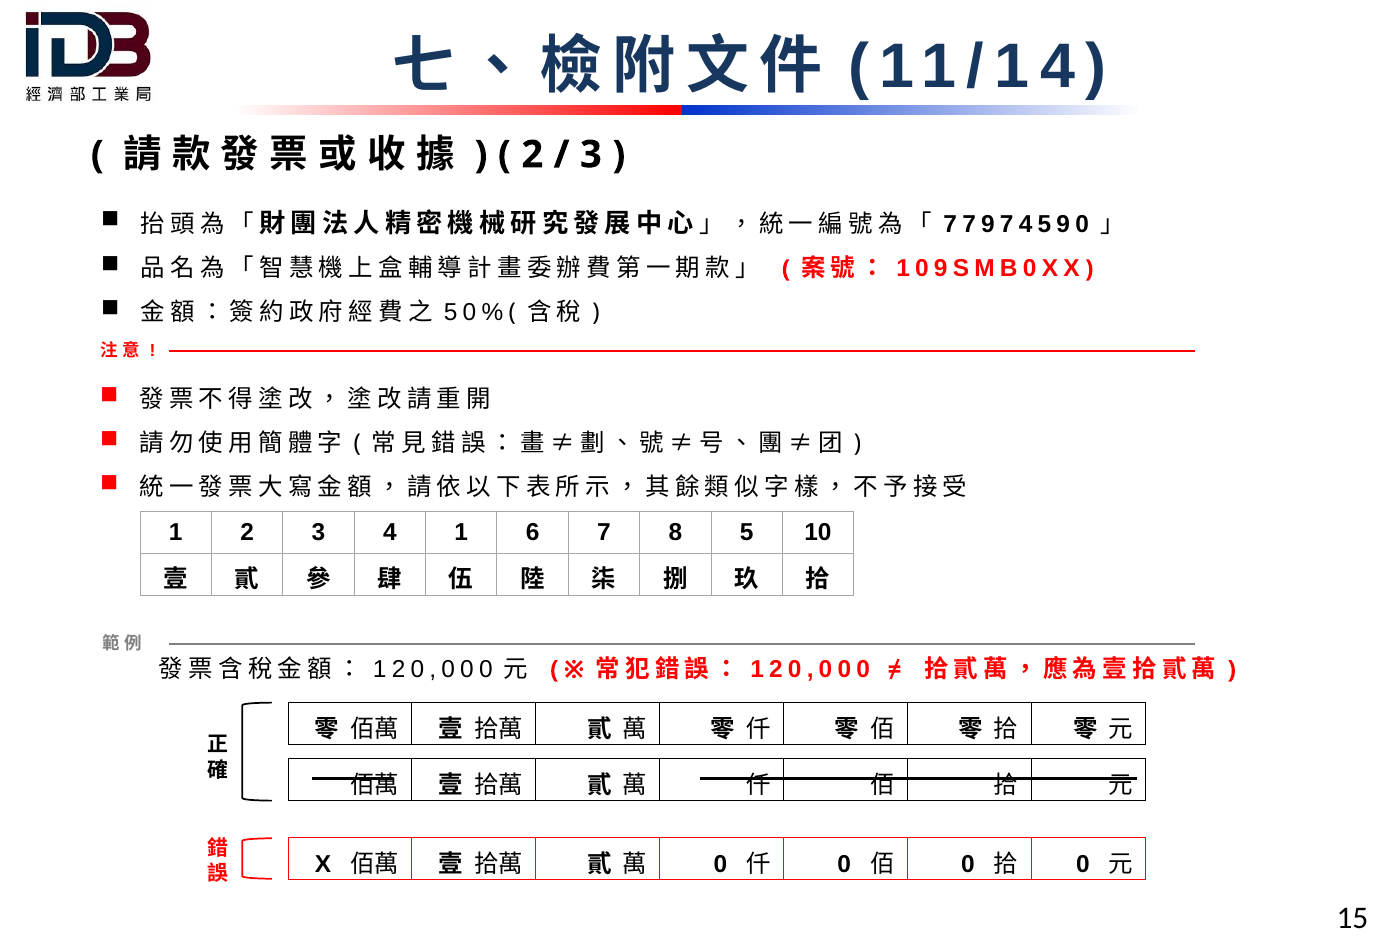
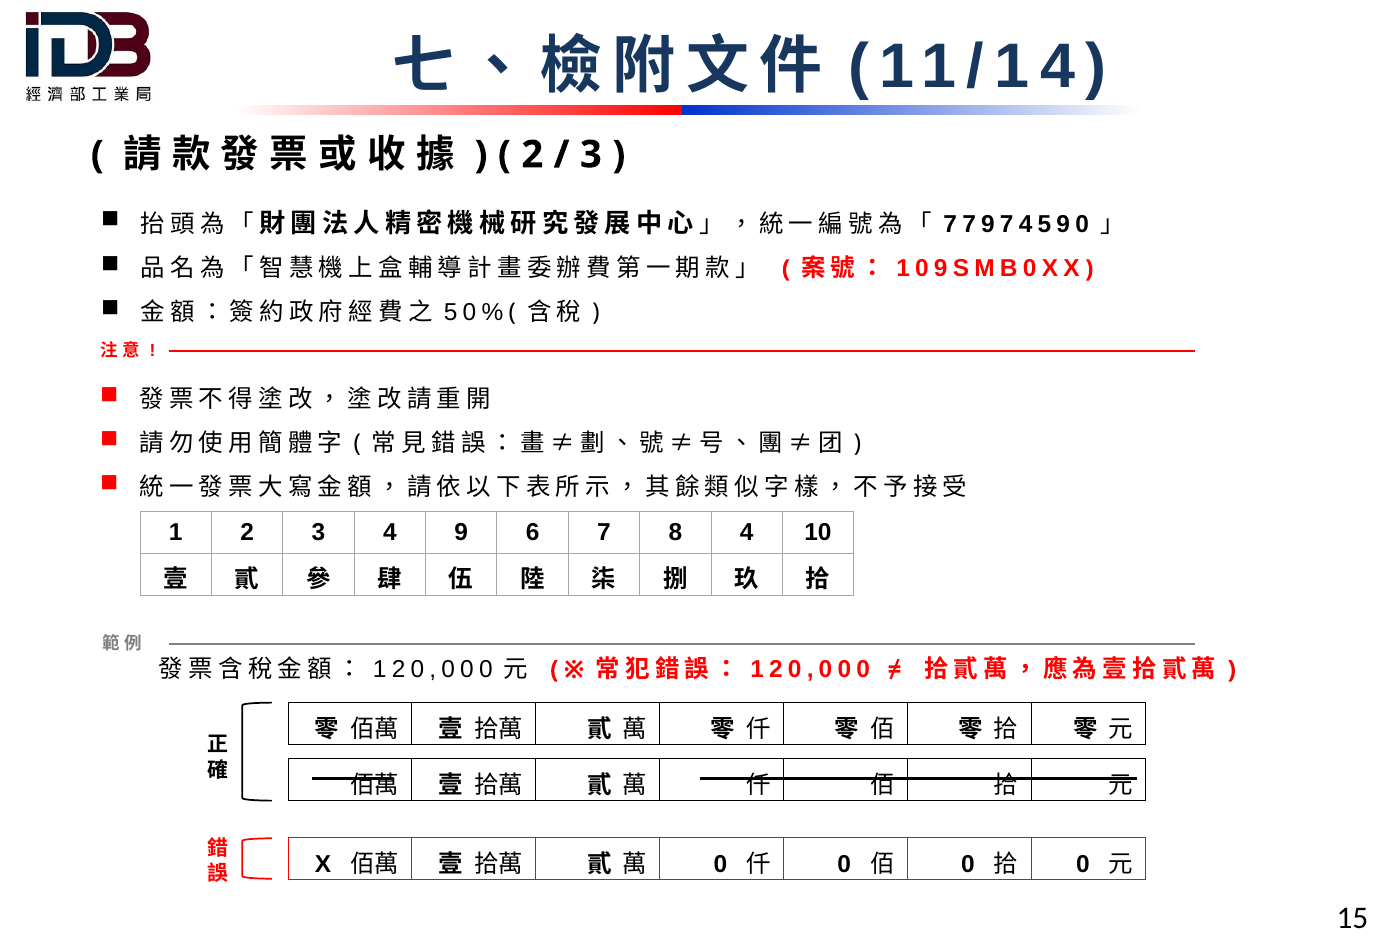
4 1: 1 -> 9
8 5: 5 -> 4
